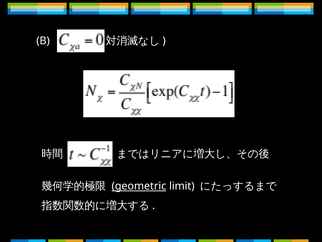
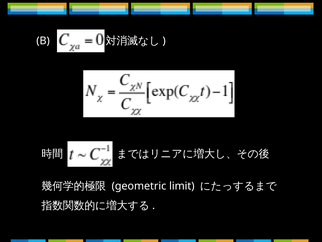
geometric underline: present -> none
